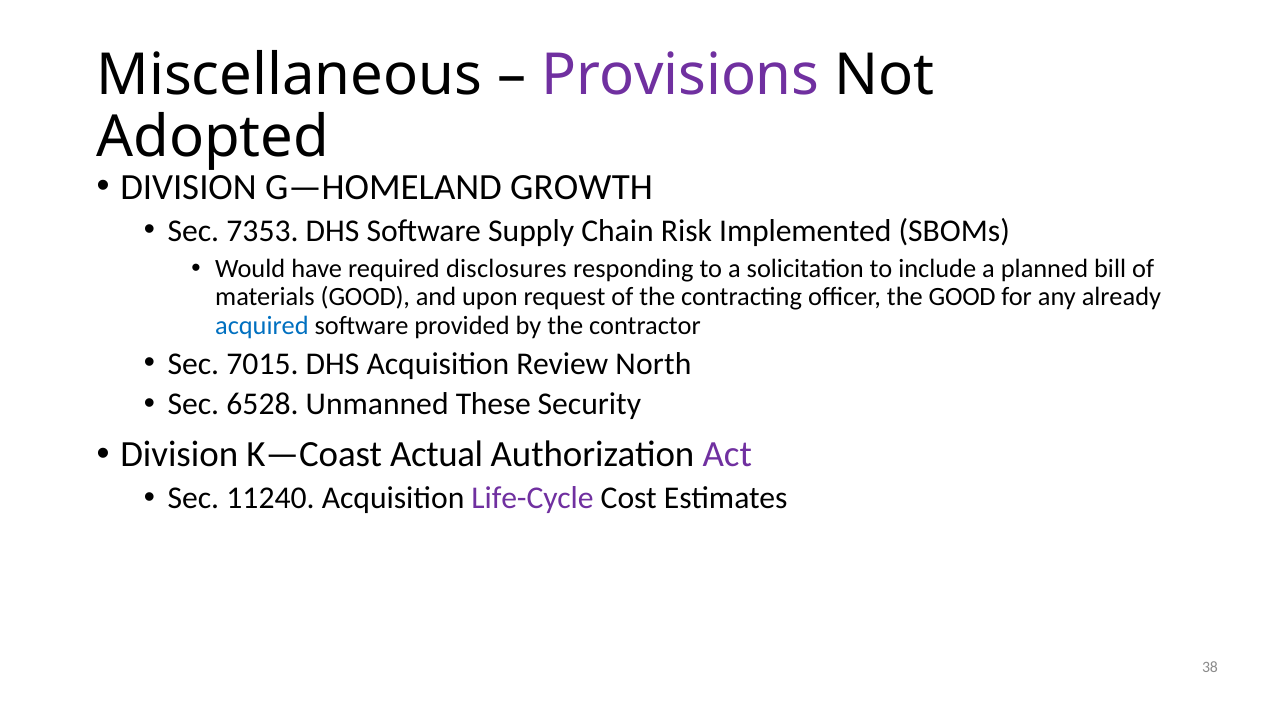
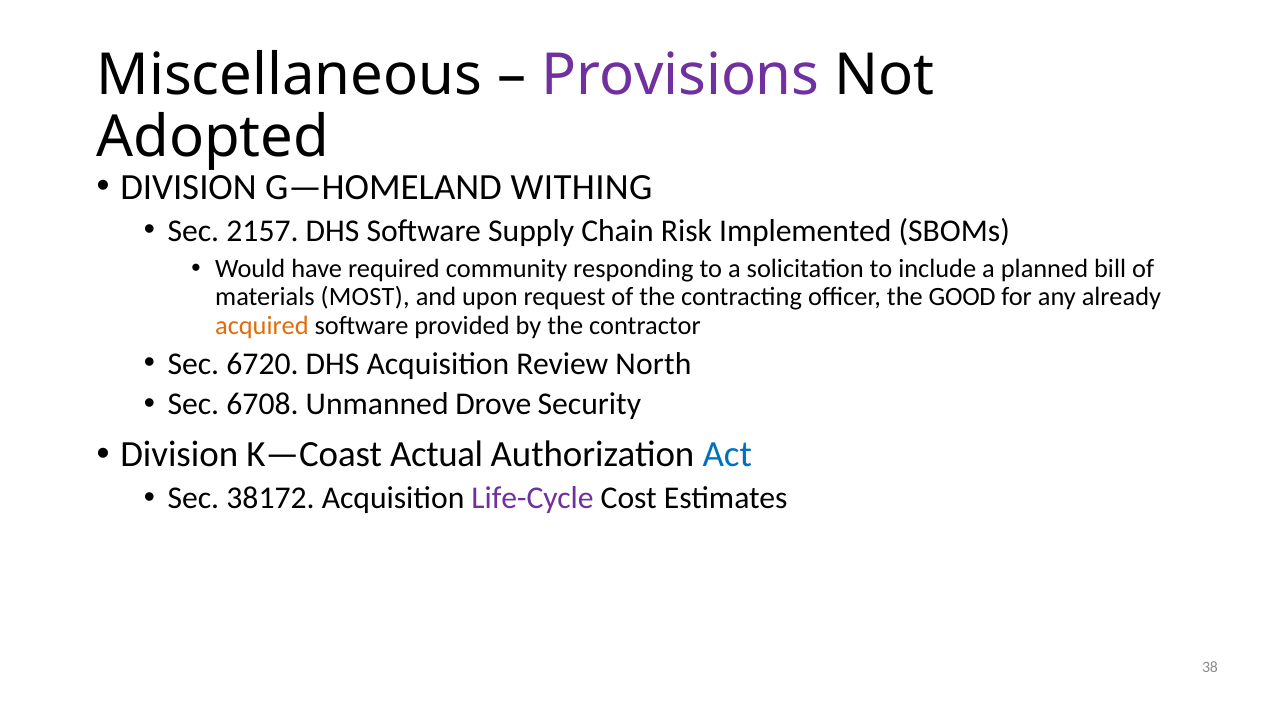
GROWTH: GROWTH -> WITHING
7353: 7353 -> 2157
disclosures: disclosures -> community
materials GOOD: GOOD -> MOST
acquired colour: blue -> orange
7015: 7015 -> 6720
6528: 6528 -> 6708
These: These -> Drove
Act colour: purple -> blue
11240: 11240 -> 38172
